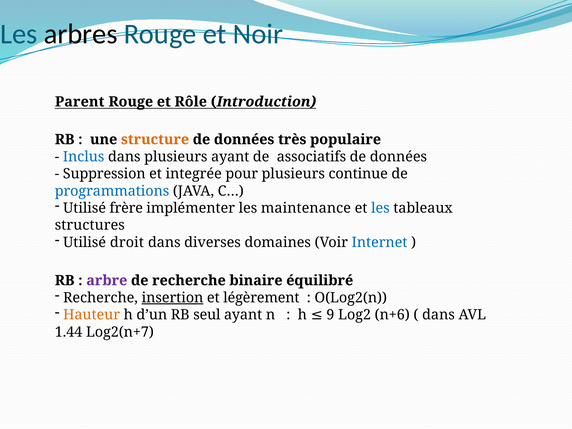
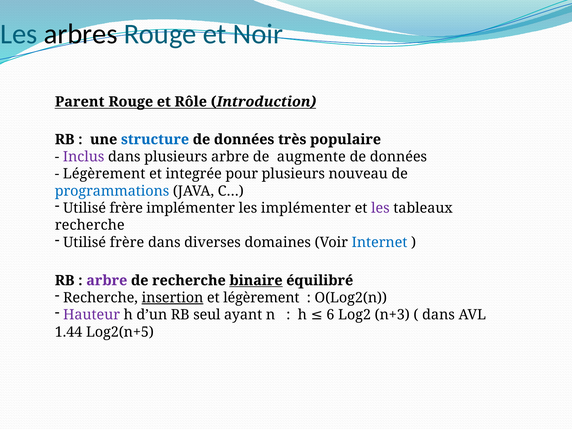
structure colour: orange -> blue
Inclus colour: blue -> purple
plusieurs ayant: ayant -> arbre
associatifs: associatifs -> augmente
Suppression at (104, 174): Suppression -> Légèrement
continue: continue -> nouveau
les maintenance: maintenance -> implémenter
les at (380, 208) colour: blue -> purple
structures at (90, 225): structures -> recherche
droit at (127, 242): droit -> frère
binaire underline: none -> present
Hauteur colour: orange -> purple
9: 9 -> 6
n+6: n+6 -> n+3
Log2(n+7: Log2(n+7 -> Log2(n+5
